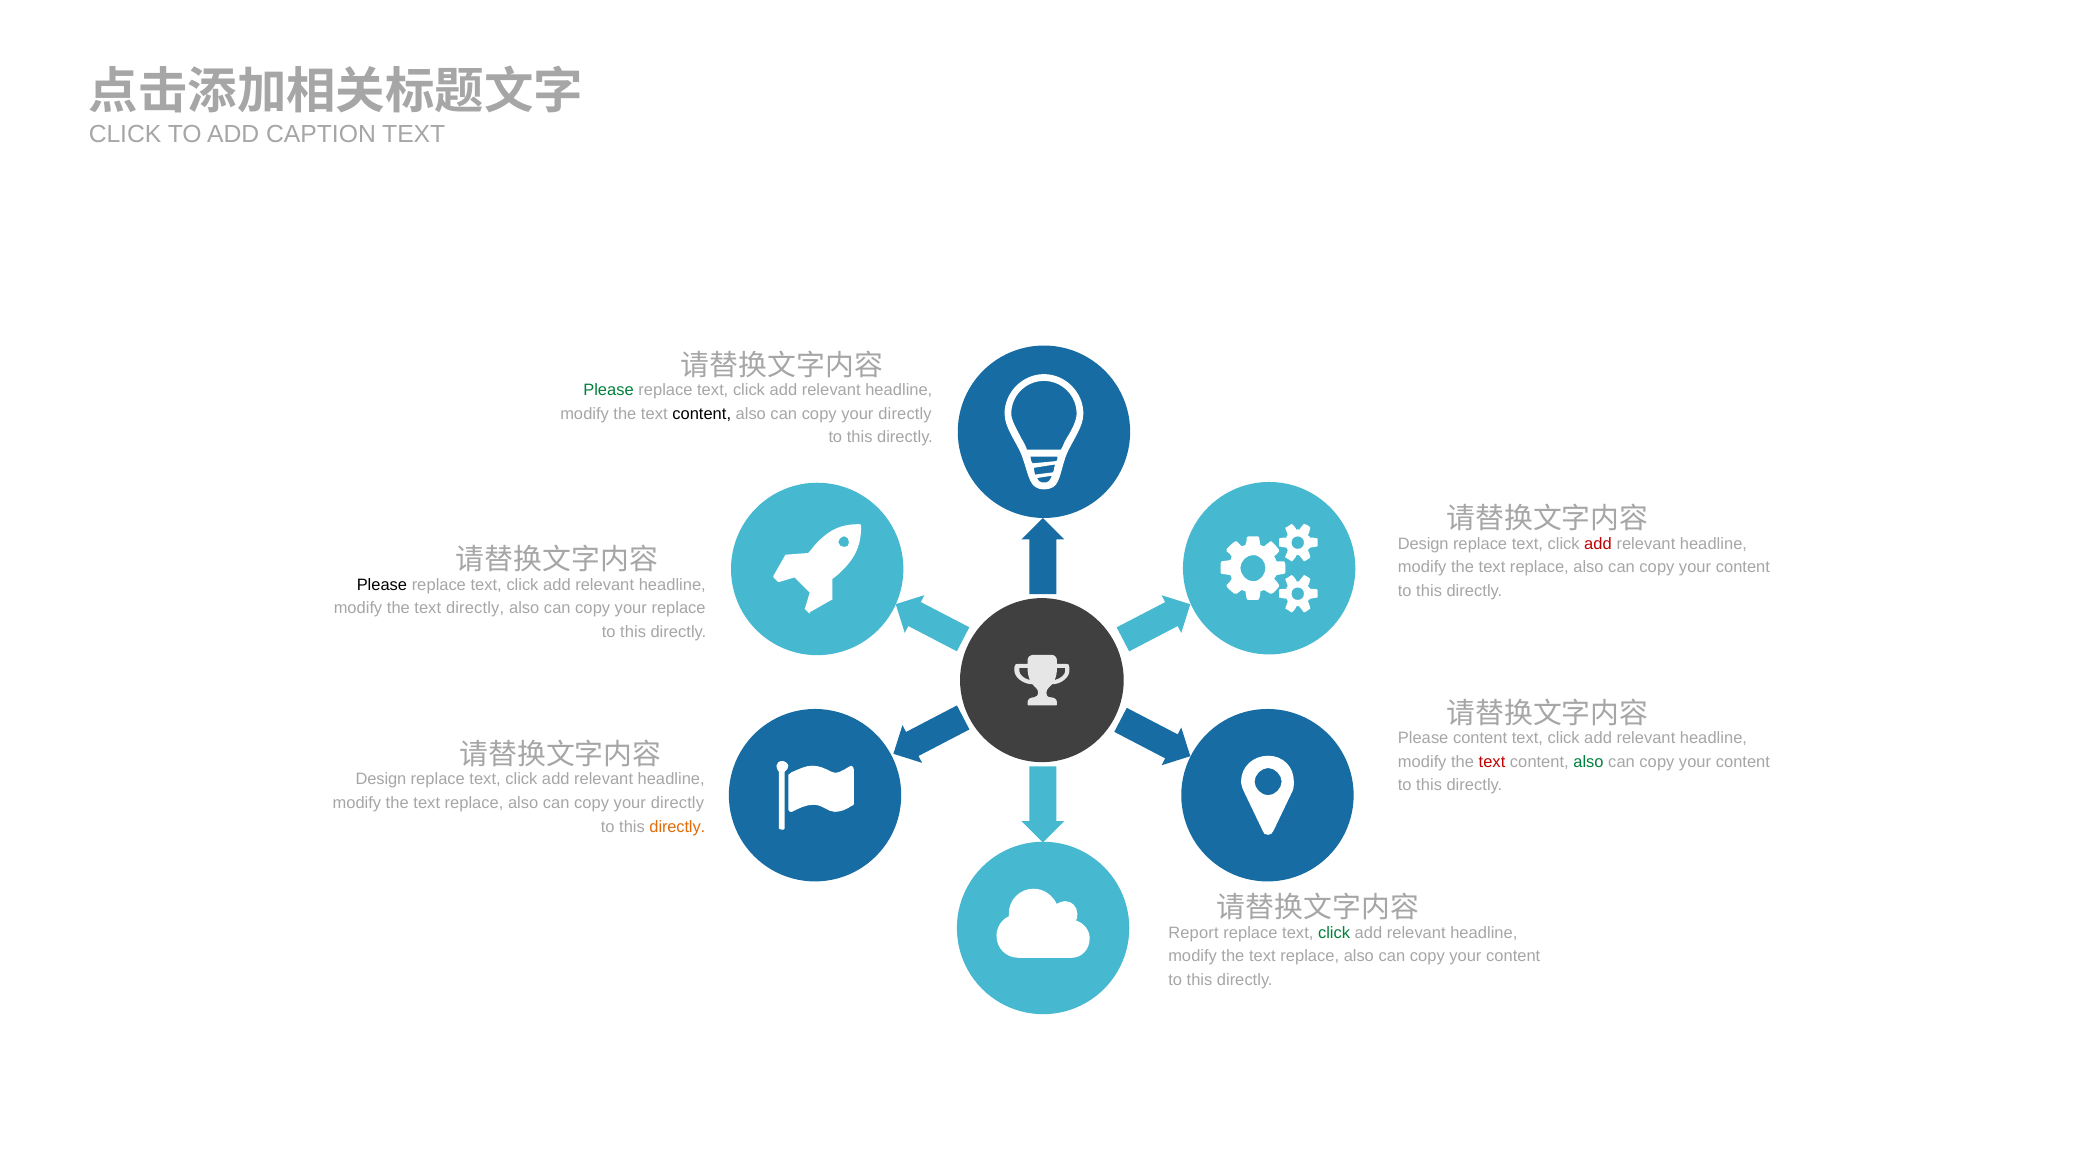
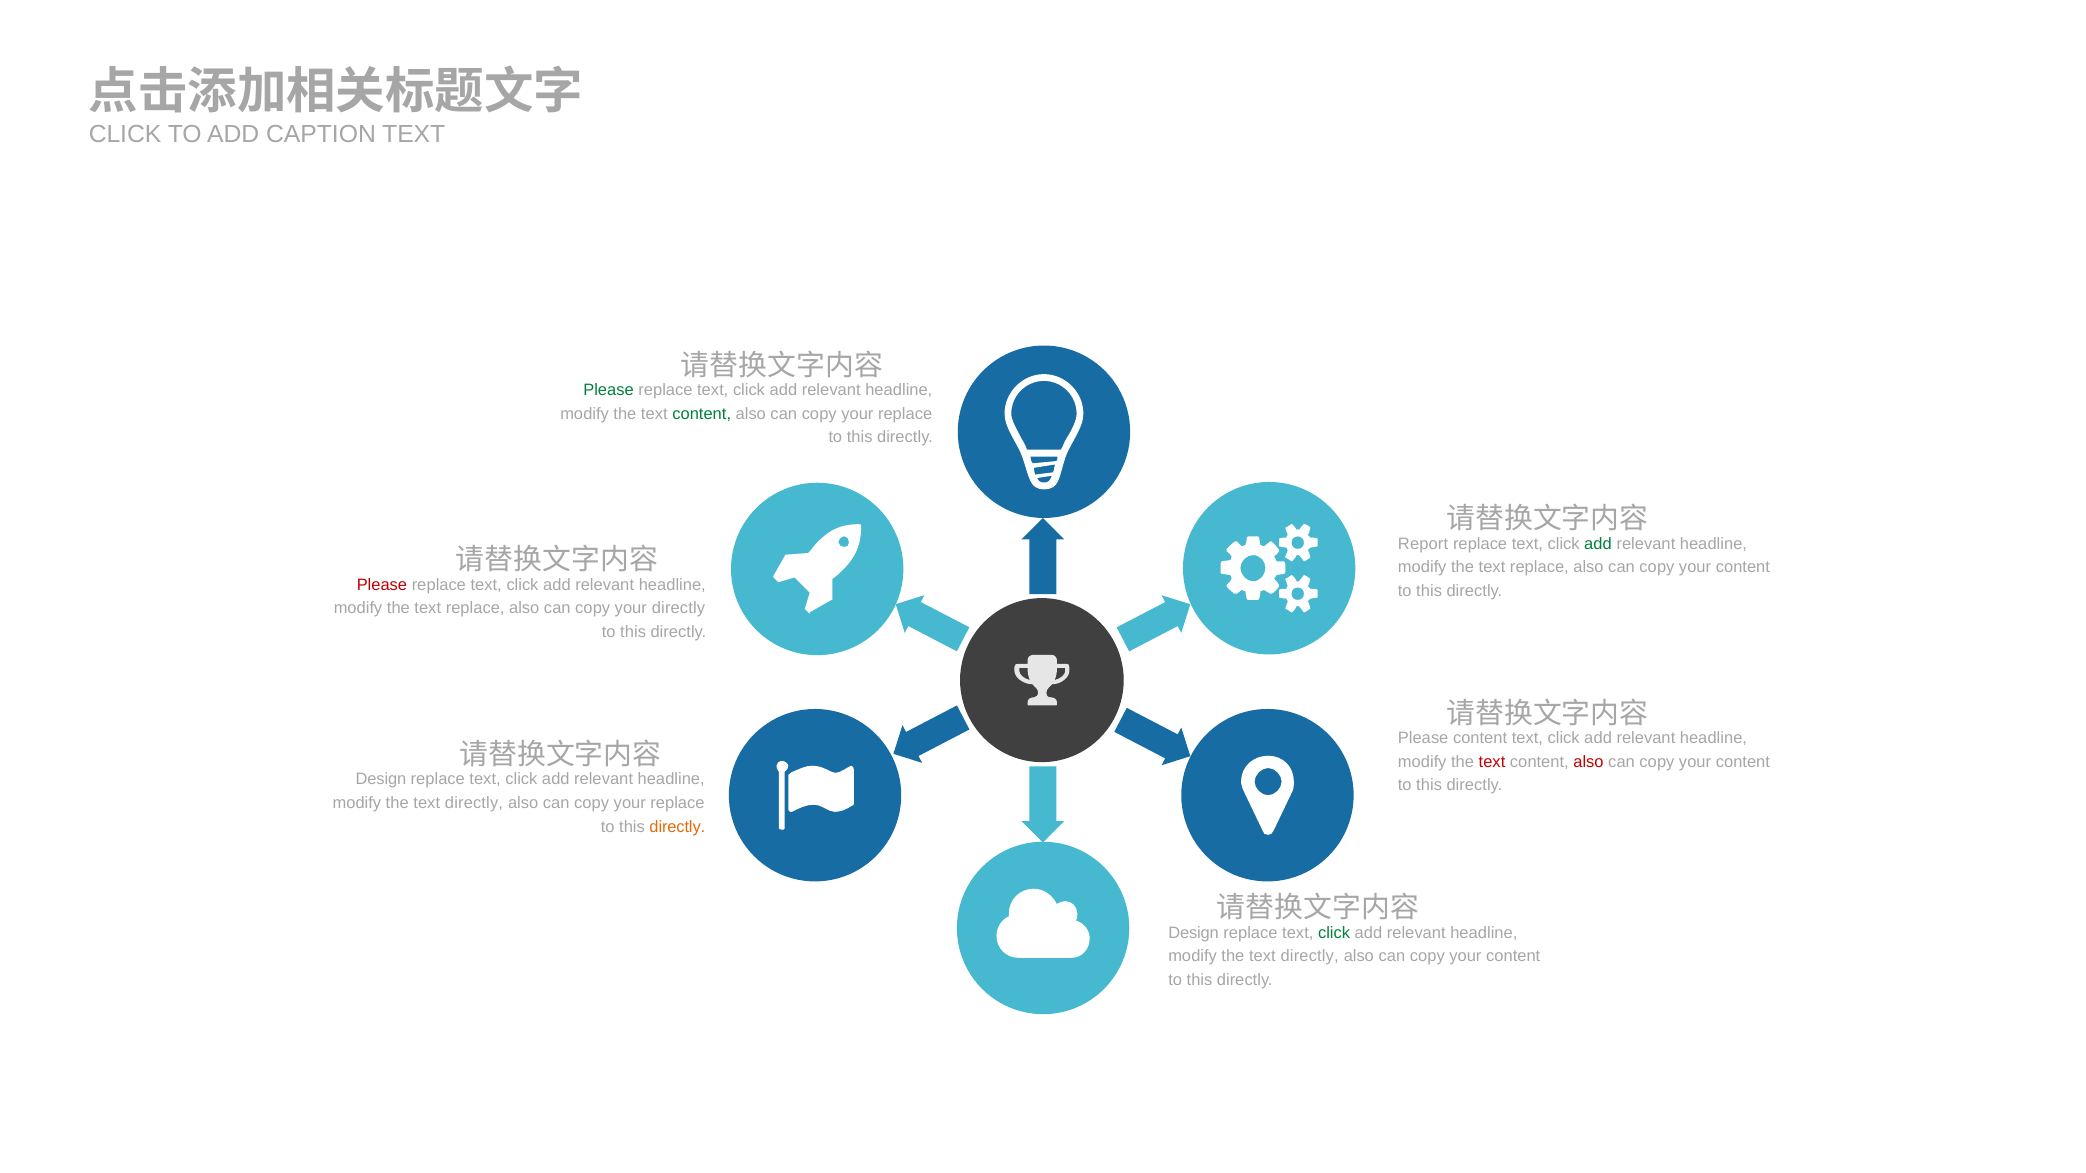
content at (702, 414) colour: black -> green
directly at (905, 414): directly -> replace
Design at (1423, 544): Design -> Report
add at (1598, 544) colour: red -> green
Please at (382, 585) colour: black -> red
directly at (475, 609): directly -> replace
your replace: replace -> directly
also at (1588, 762) colour: green -> red
replace at (474, 803): replace -> directly
directly at (677, 803): directly -> replace
Report at (1193, 933): Report -> Design
replace at (1310, 956): replace -> directly
